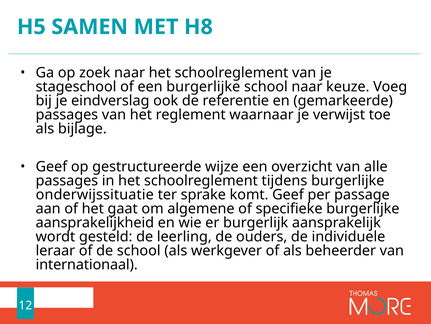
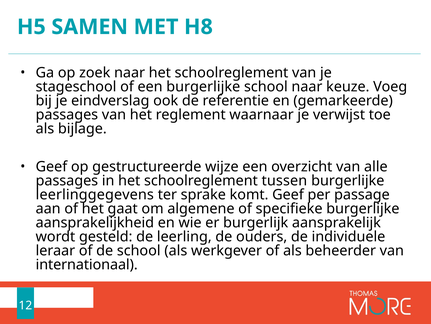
tijdens: tijdens -> tussen
onderwijssituatie: onderwijssituatie -> leerlinggegevens
